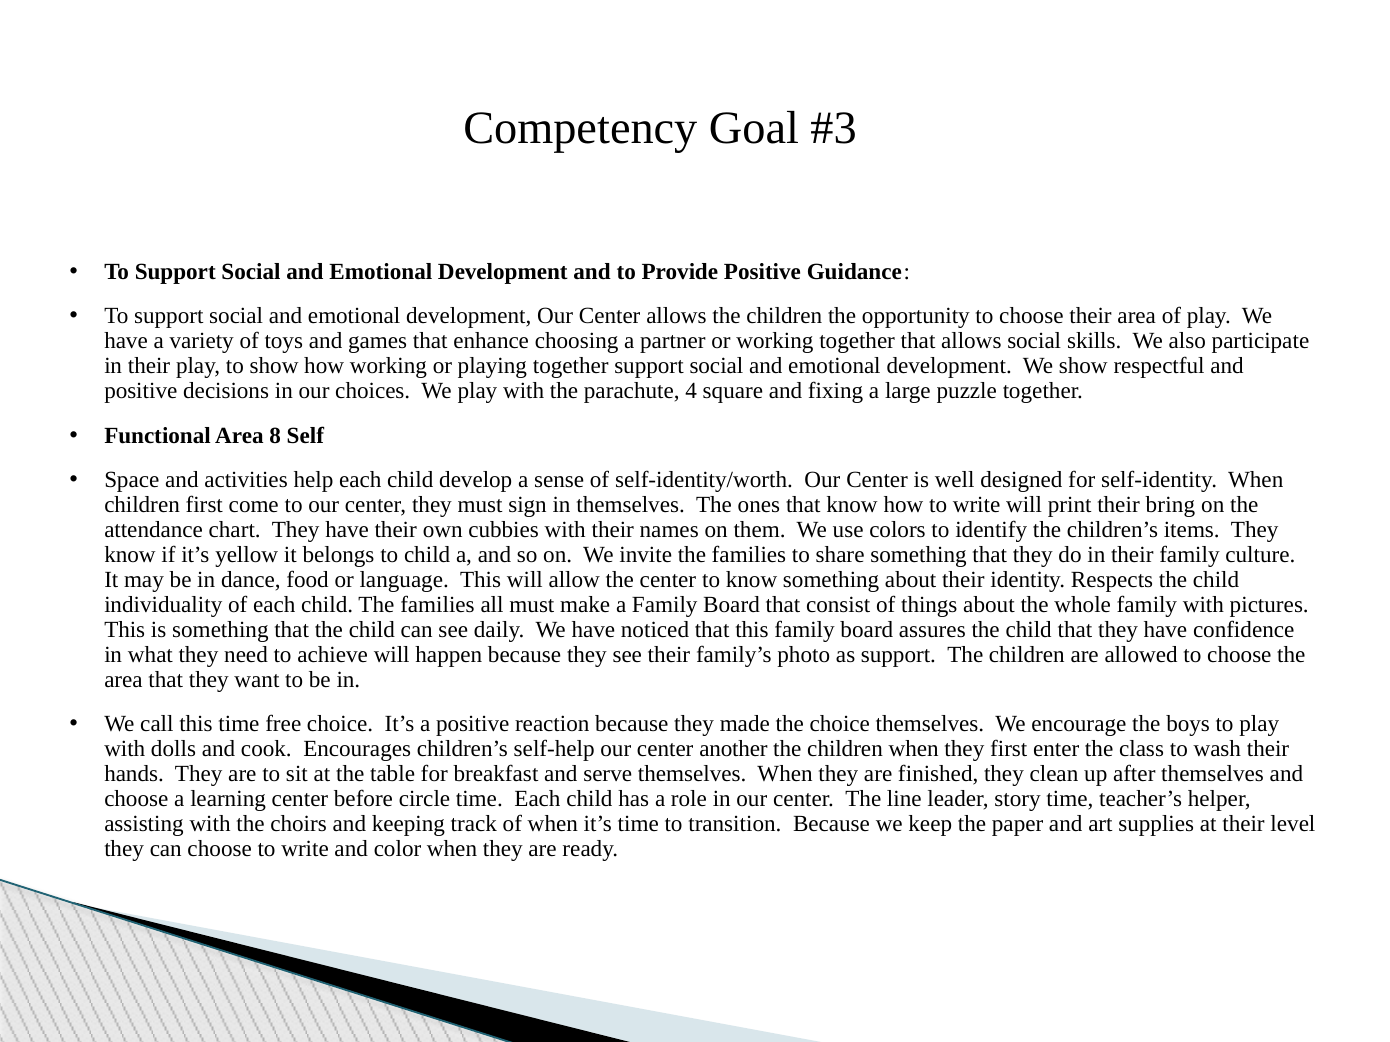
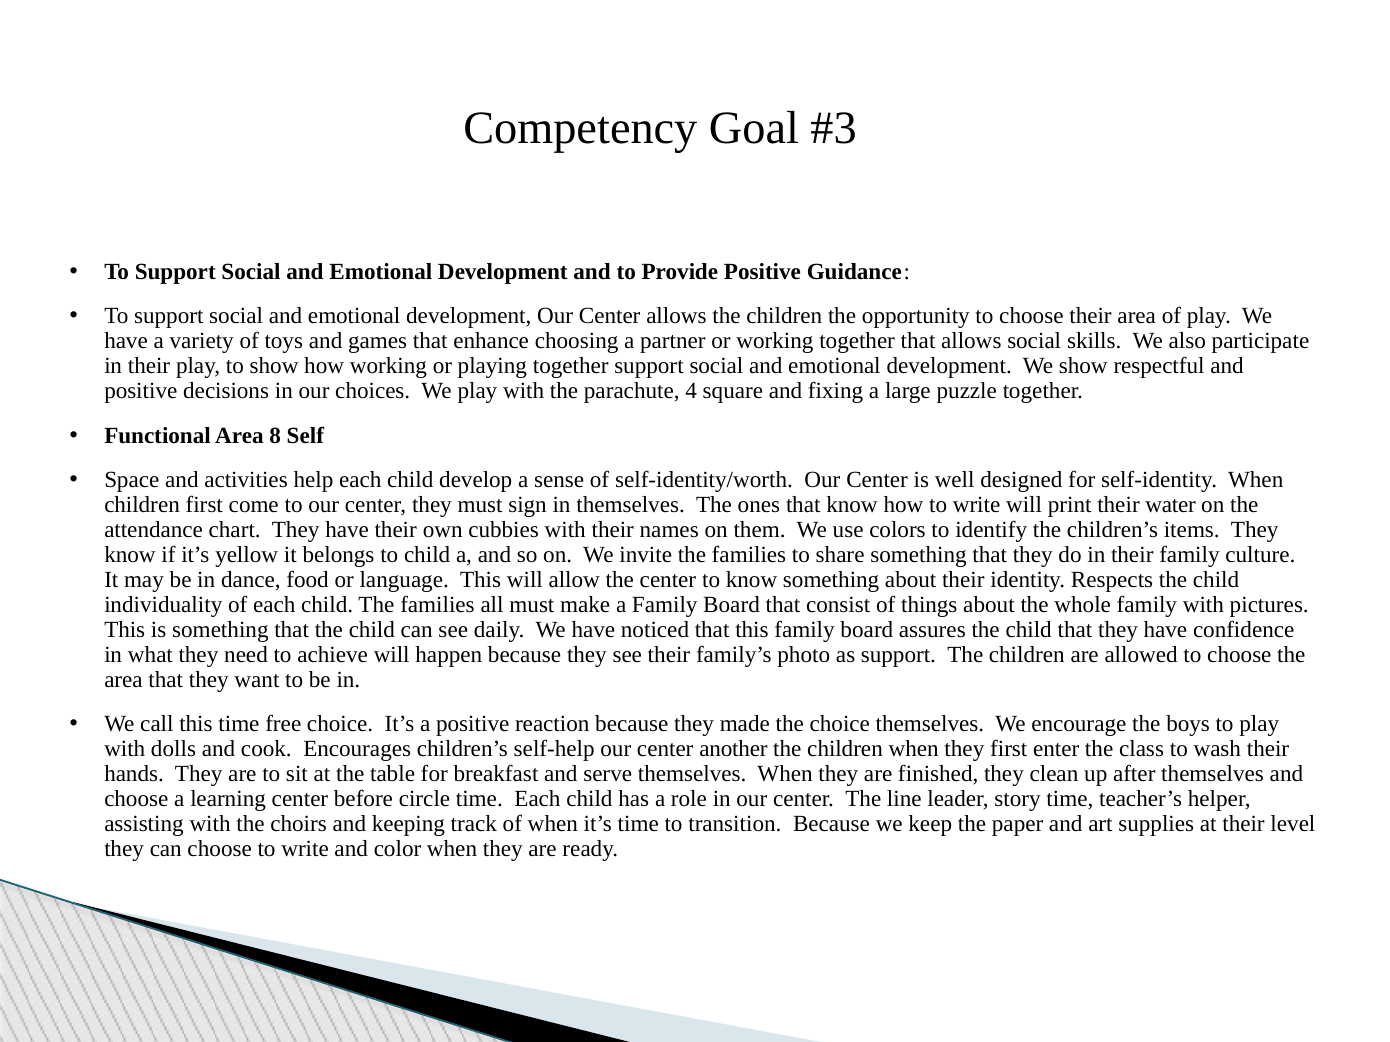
bring: bring -> water
